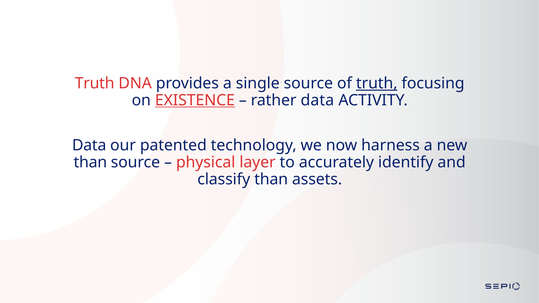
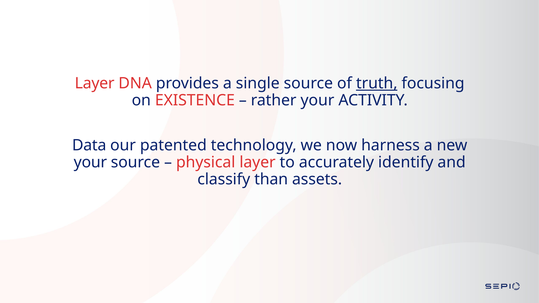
Truth at (95, 83): Truth -> Layer
EXISTENCE underline: present -> none
rather data: data -> your
than at (90, 162): than -> your
